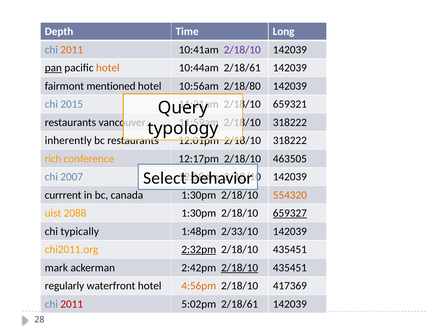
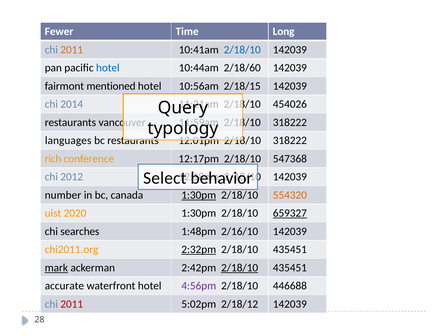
Depth: Depth -> Fewer
2/18/10 at (242, 50) colour: purple -> blue
pan underline: present -> none
hotel at (108, 68) colour: orange -> blue
10:44am 2/18/61: 2/18/61 -> 2/18/60
2/18/80: 2/18/80 -> 2/18/15
2015: 2015 -> 2014
659321: 659321 -> 454026
inherently: inherently -> languages
463505: 463505 -> 547368
2007: 2007 -> 2012
currrent: currrent -> number
1:30pm at (199, 195) underline: none -> present
2088: 2088 -> 2020
typically: typically -> searches
2/33/10: 2/33/10 -> 2/16/10
mark underline: none -> present
regularly: regularly -> accurate
4:56pm colour: orange -> purple
417369: 417369 -> 446688
5:02pm 2/18/61: 2/18/61 -> 2/18/12
